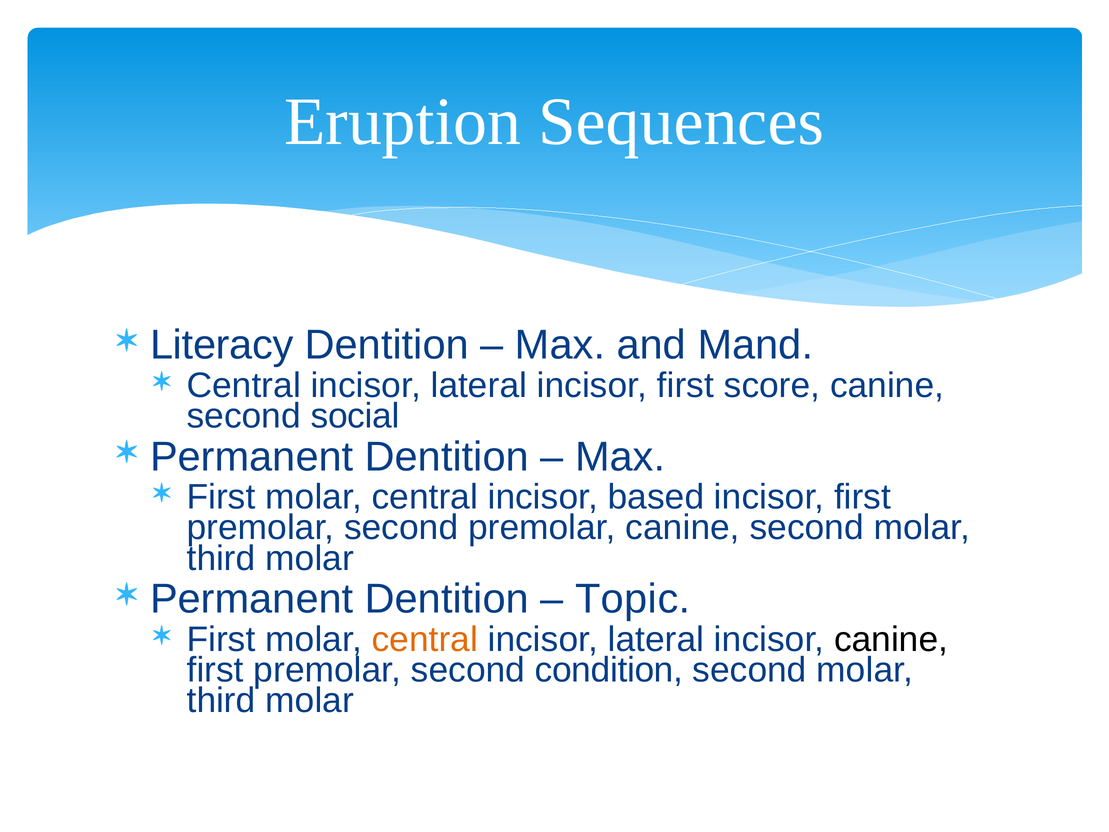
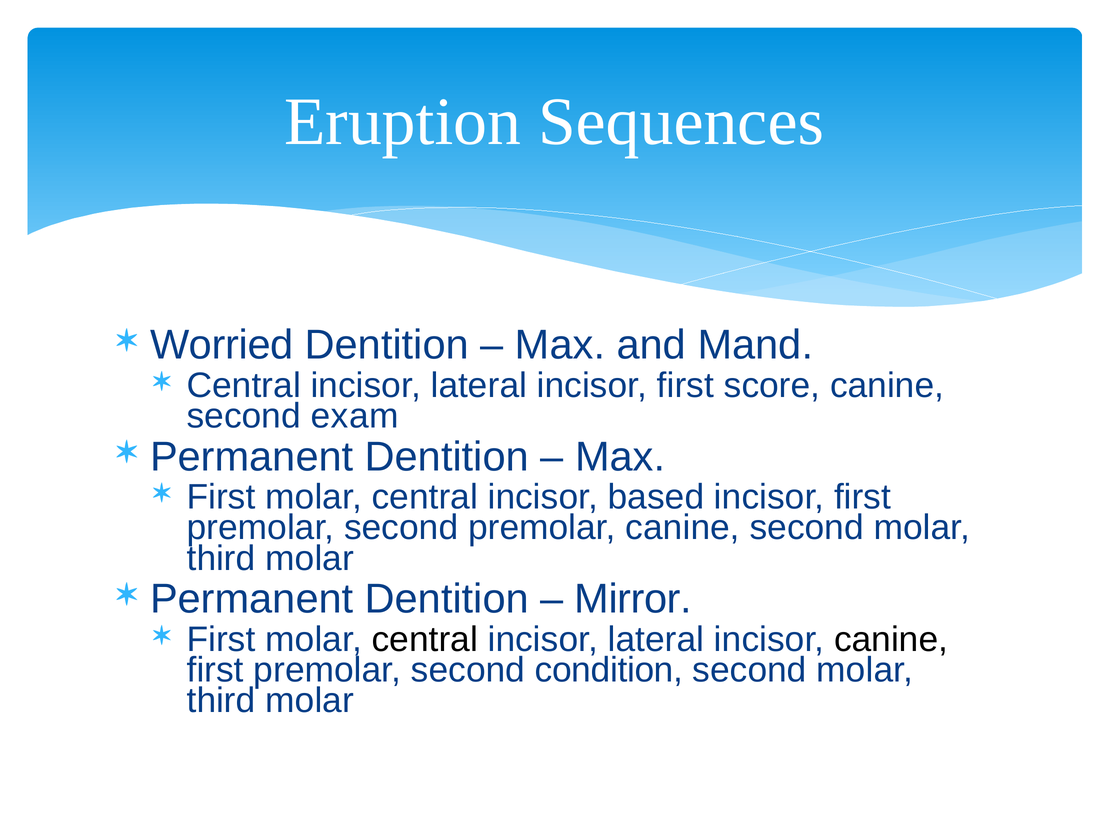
Literacy: Literacy -> Worried
social: social -> exam
Topic: Topic -> Mirror
central at (425, 639) colour: orange -> black
